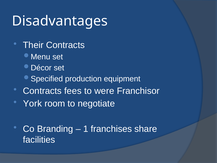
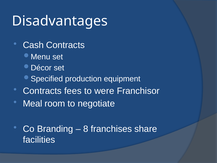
Their: Their -> Cash
York: York -> Meal
1: 1 -> 8
